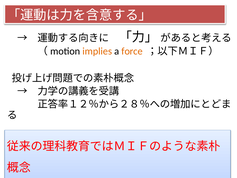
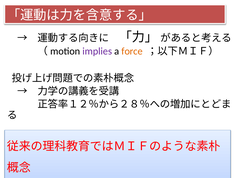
implies colour: orange -> purple
